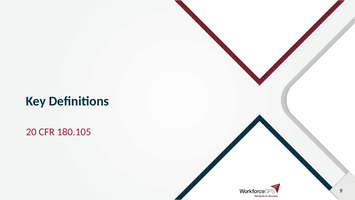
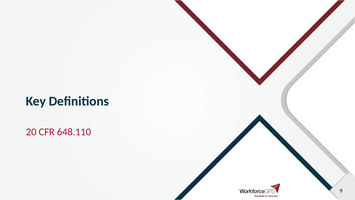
180.105: 180.105 -> 648.110
